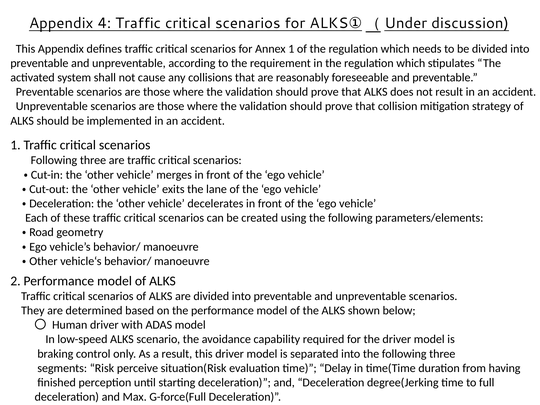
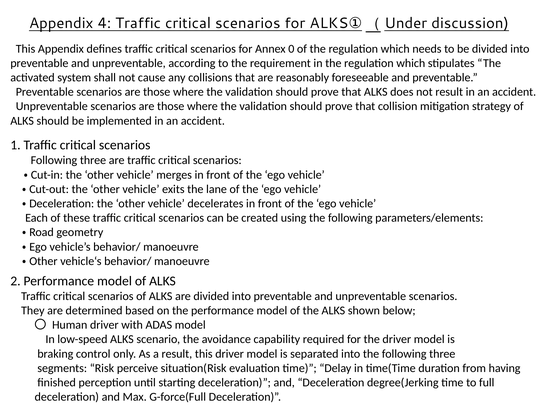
Annex 1: 1 -> 0
